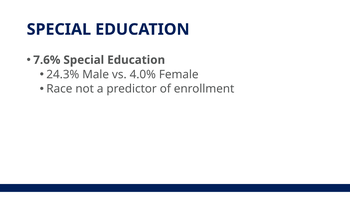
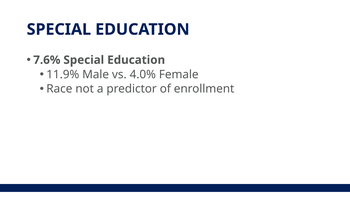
24.3%: 24.3% -> 11.9%
